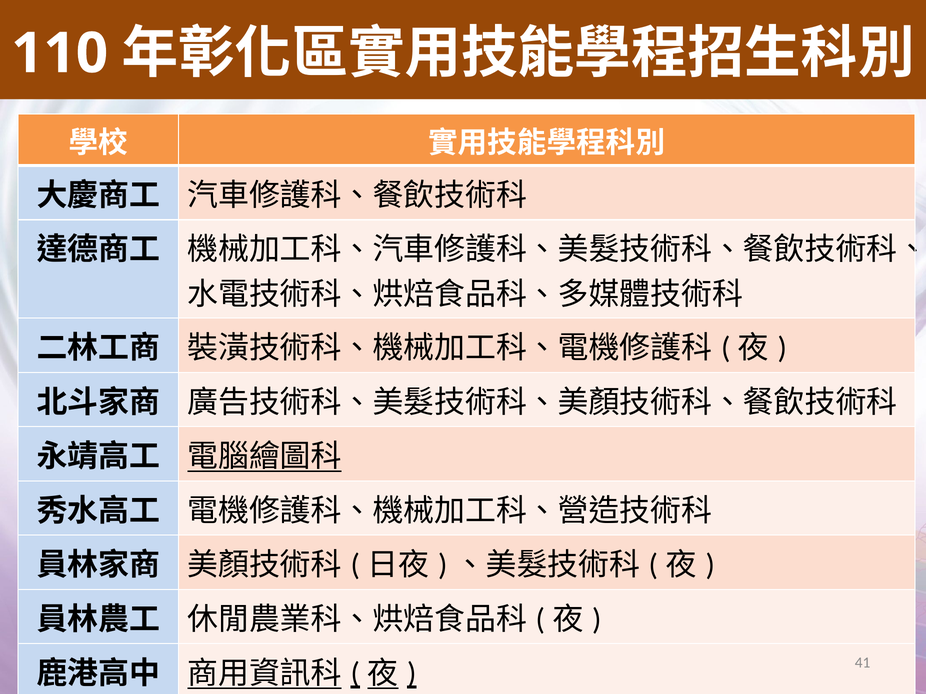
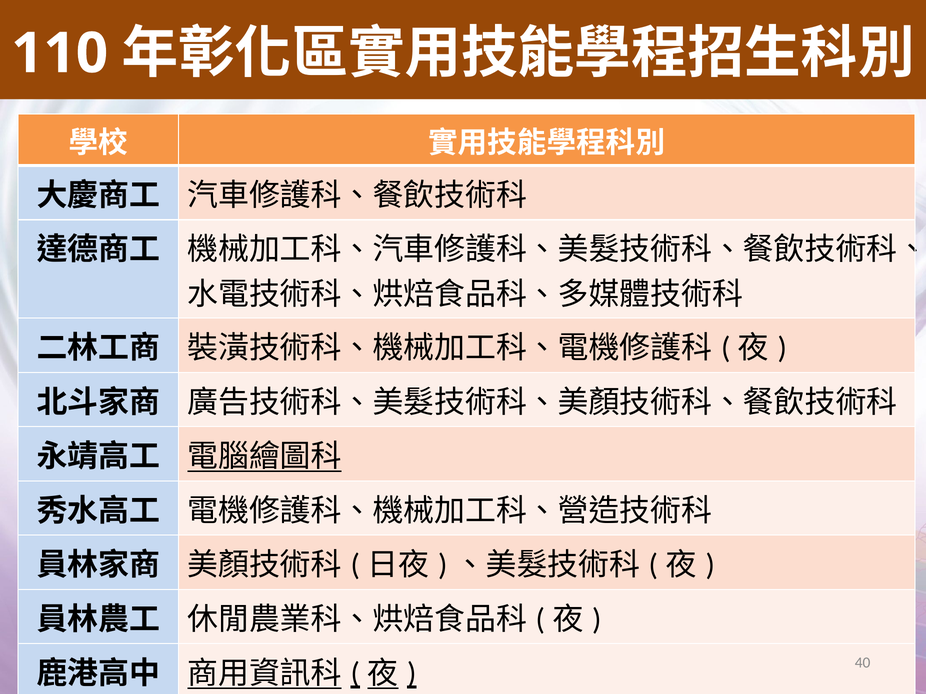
41: 41 -> 40
